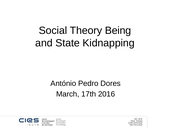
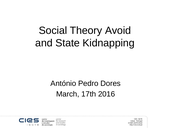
Being: Being -> Avoid
